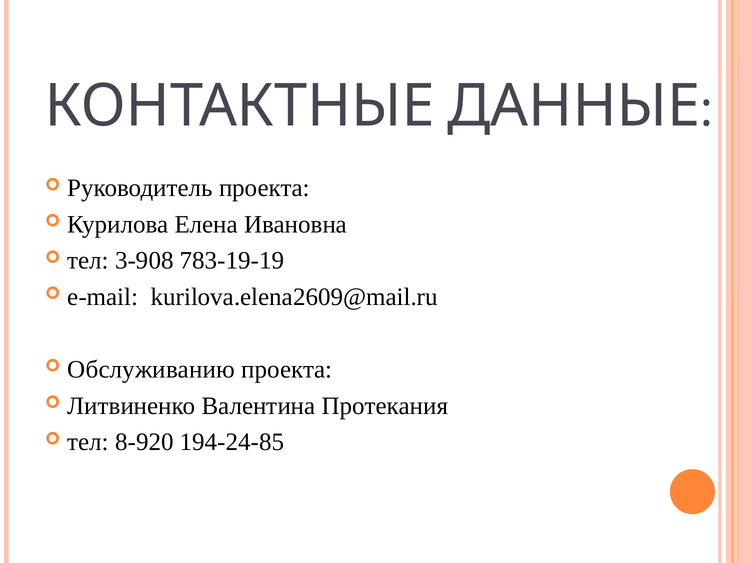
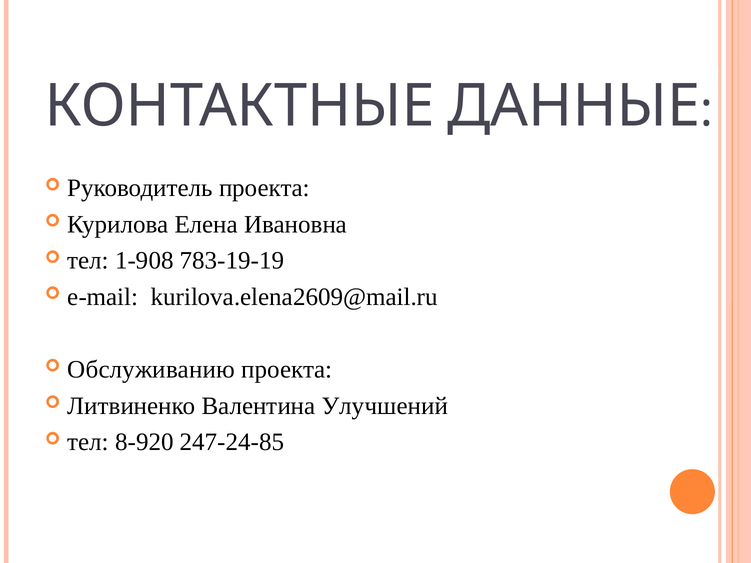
3-908: 3-908 -> 1-908
Протекания: Протекания -> Улучшений
194-24-85: 194-24-85 -> 247-24-85
